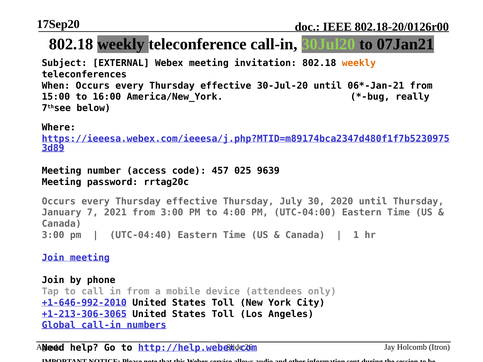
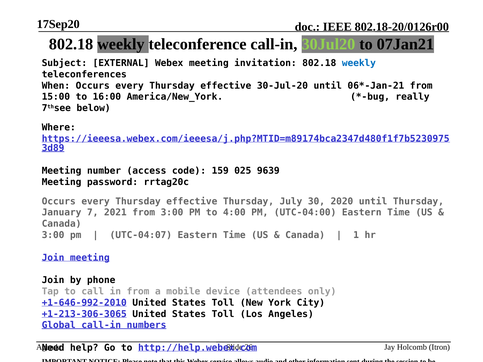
weekly at (359, 63) colour: orange -> blue
457: 457 -> 159
UTC-04:40: UTC-04:40 -> UTC-04:07
